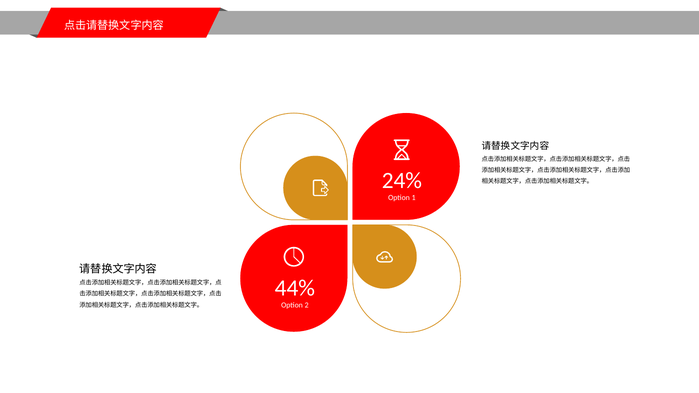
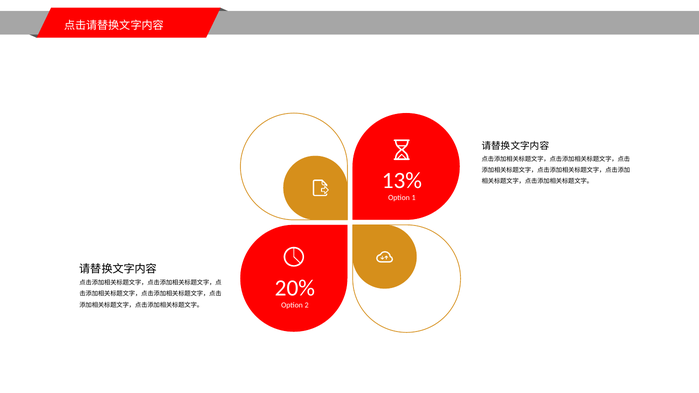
24%: 24% -> 13%
44%: 44% -> 20%
